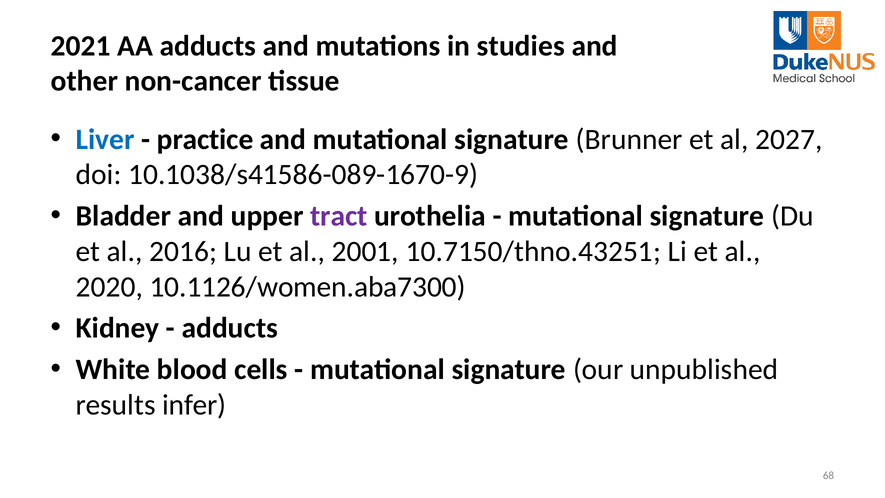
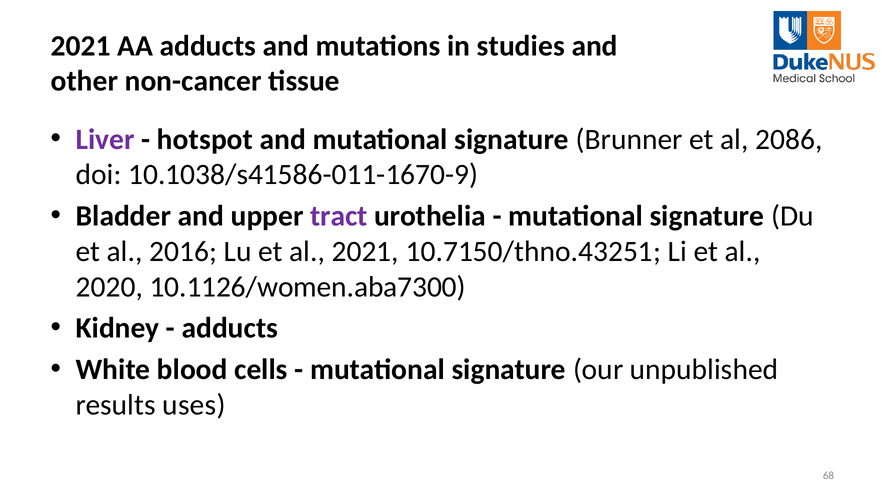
Liver colour: blue -> purple
practice: practice -> hotspot
2027: 2027 -> 2086
10.1038/s41586-089-1670-9: 10.1038/s41586-089-1670-9 -> 10.1038/s41586-011-1670-9
al 2001: 2001 -> 2021
infer: infer -> uses
